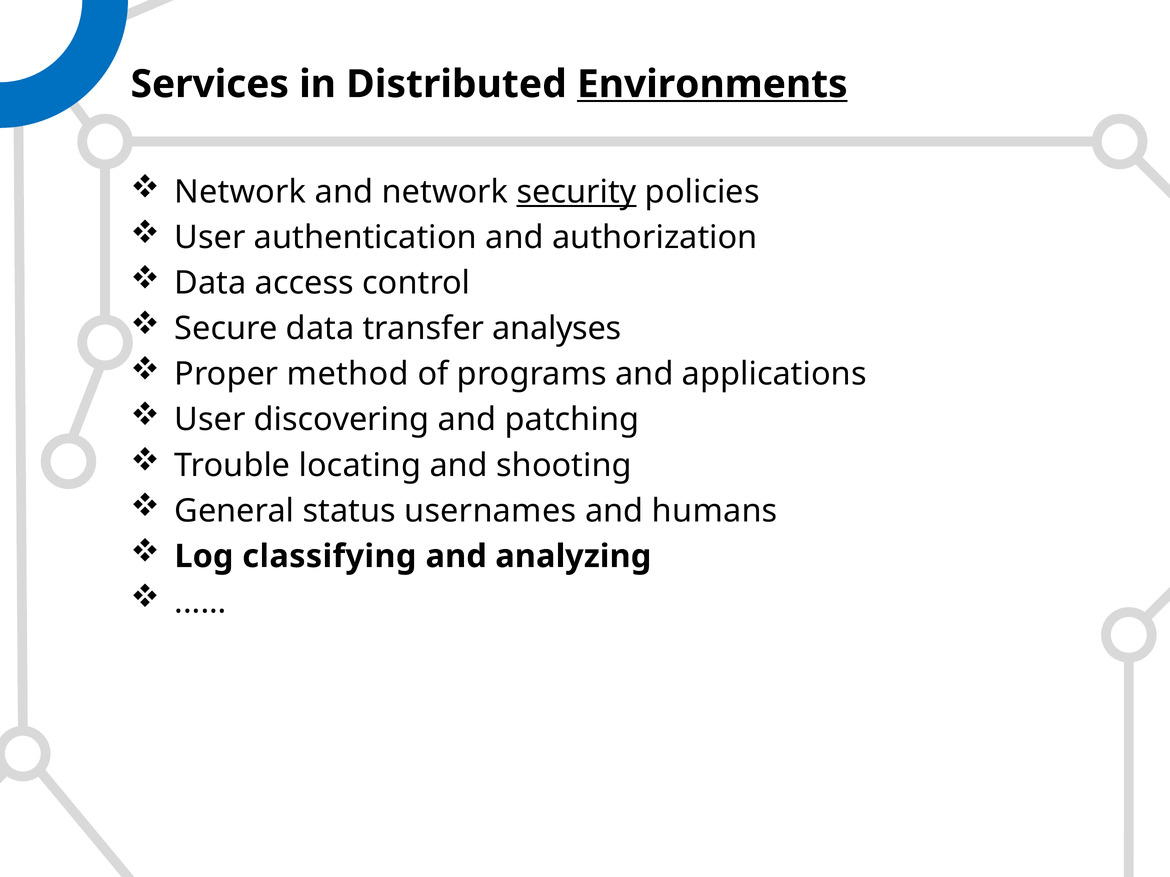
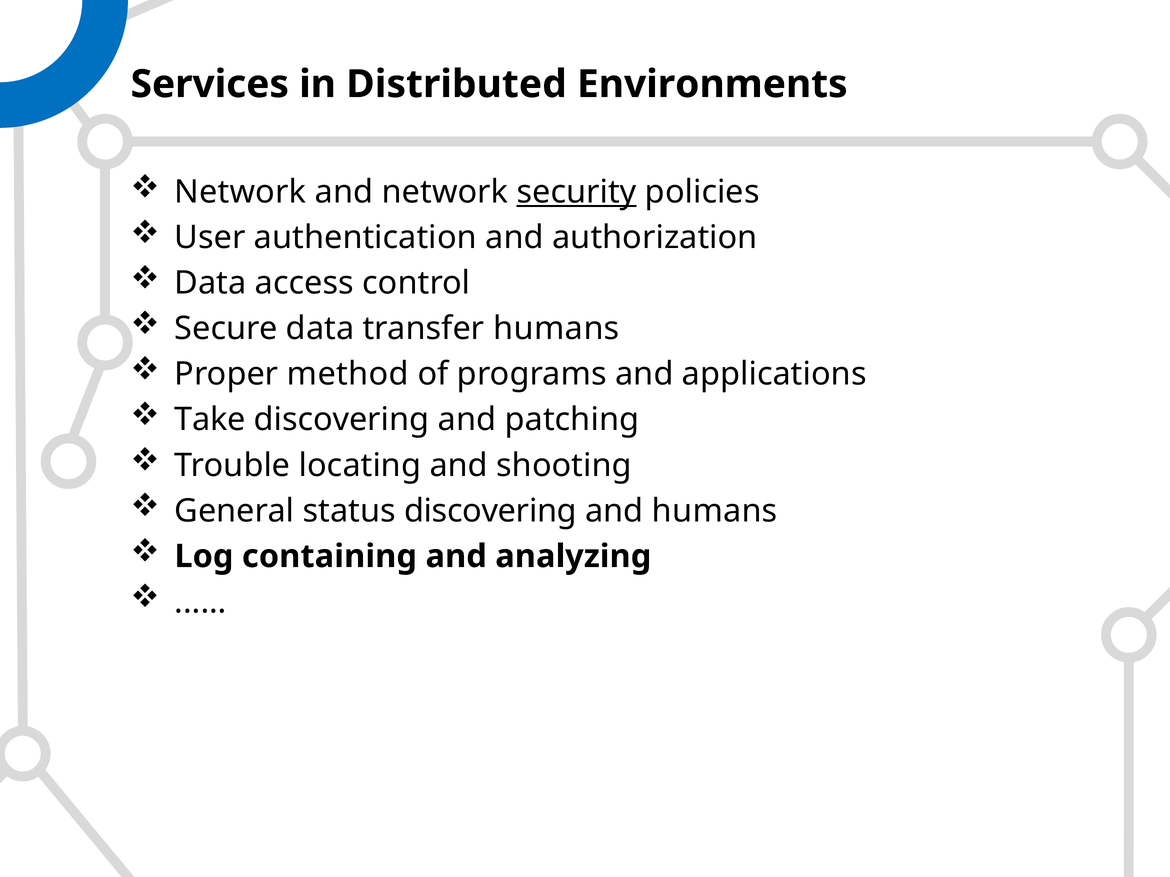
Environments underline: present -> none
transfer analyses: analyses -> humans
User at (210, 420): User -> Take
status usernames: usernames -> discovering
classifying: classifying -> containing
